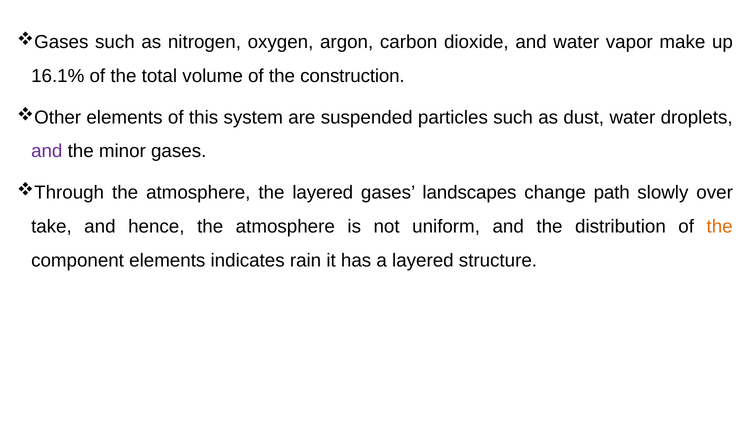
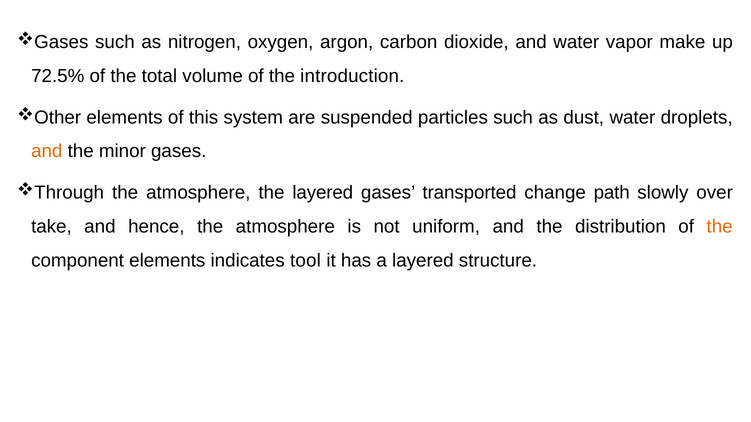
16.1%: 16.1% -> 72.5%
construction: construction -> introduction
and at (47, 151) colour: purple -> orange
landscapes: landscapes -> transported
rain: rain -> tool
